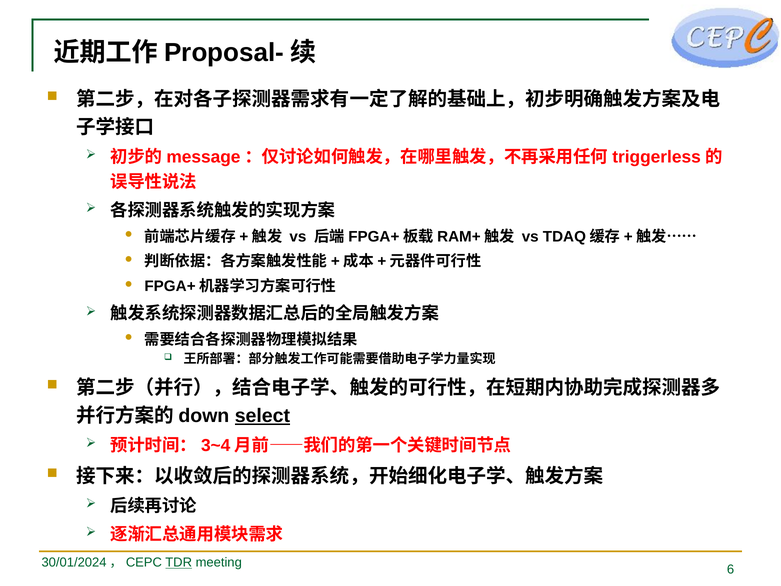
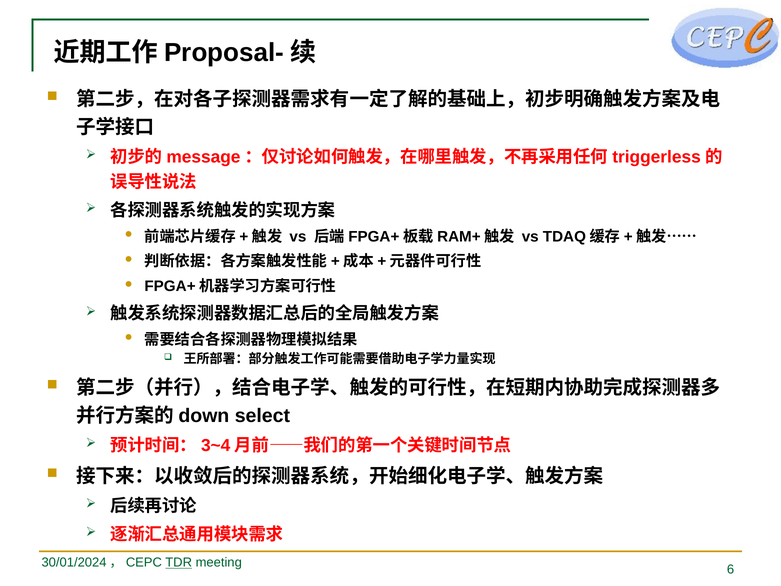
select underline: present -> none
